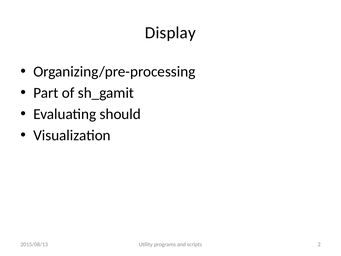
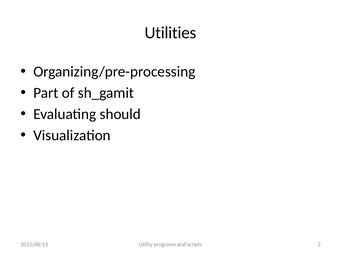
Display: Display -> Utilities
